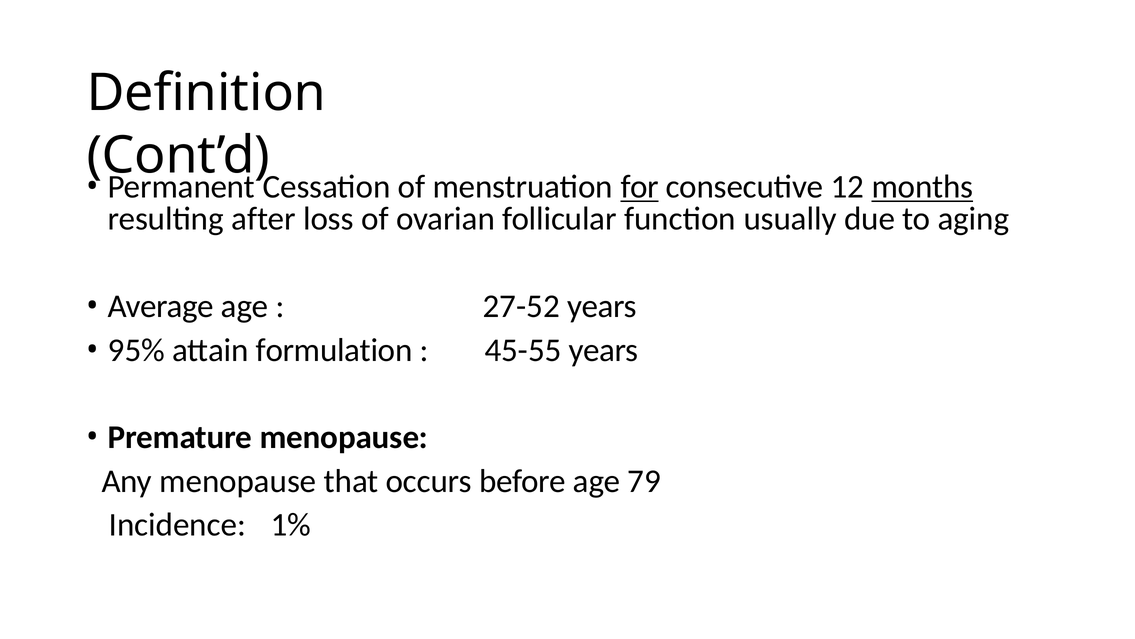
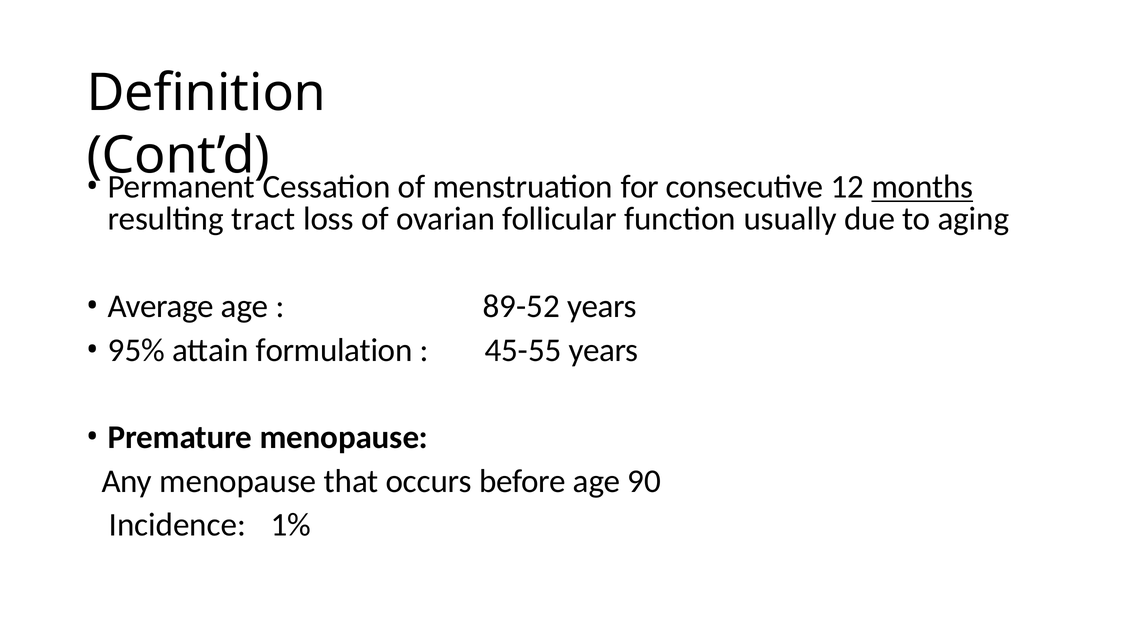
for underline: present -> none
after: after -> tract
27-52: 27-52 -> 89-52
79: 79 -> 90
